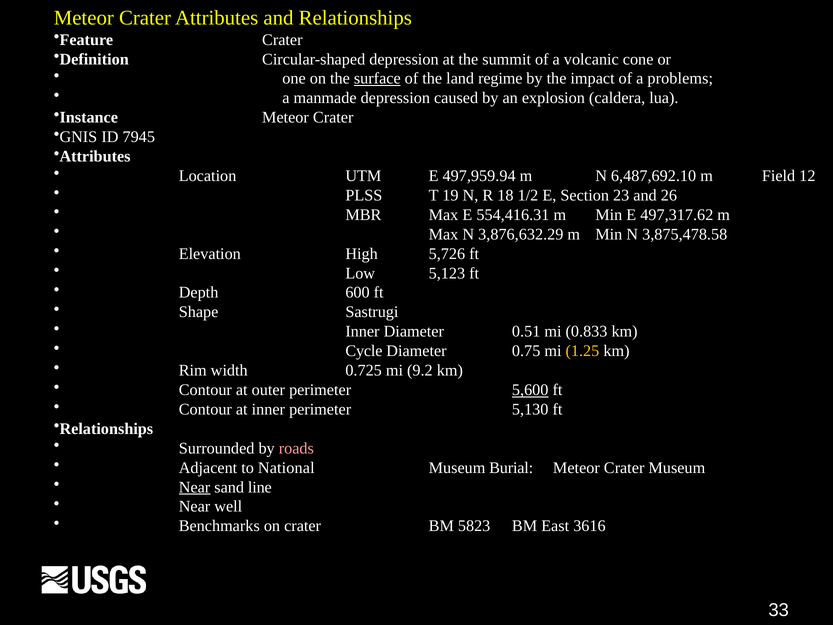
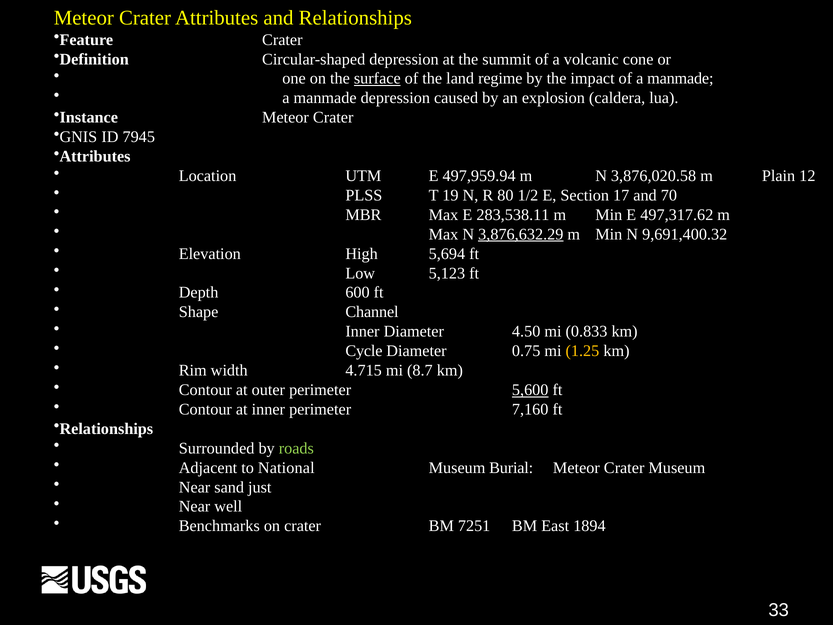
of a problems: problems -> manmade
6,487,692.10: 6,487,692.10 -> 3,876,020.58
Field: Field -> Plain
18: 18 -> 80
23: 23 -> 17
26: 26 -> 70
554,416.31: 554,416.31 -> 283,538.11
3,876,632.29 underline: none -> present
3,875,478.58: 3,875,478.58 -> 9,691,400.32
5,726: 5,726 -> 5,694
Sastrugi: Sastrugi -> Channel
0.51: 0.51 -> 4.50
0.725: 0.725 -> 4.715
9.2: 9.2 -> 8.7
5,130: 5,130 -> 7,160
roads colour: pink -> light green
Near at (195, 487) underline: present -> none
line: line -> just
5823: 5823 -> 7251
3616: 3616 -> 1894
